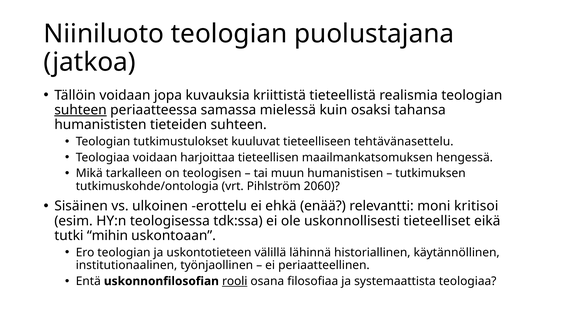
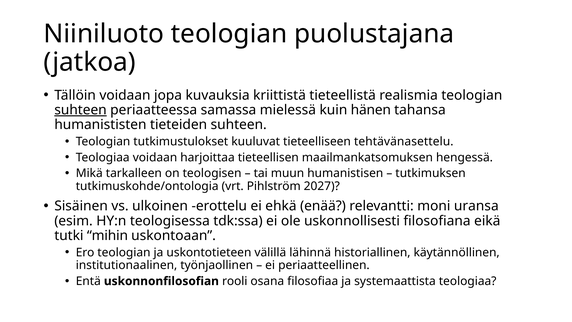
osaksi: osaksi -> hänen
2060: 2060 -> 2027
kritisoi: kritisoi -> uransa
tieteelliset: tieteelliset -> filosofiana
rooli underline: present -> none
